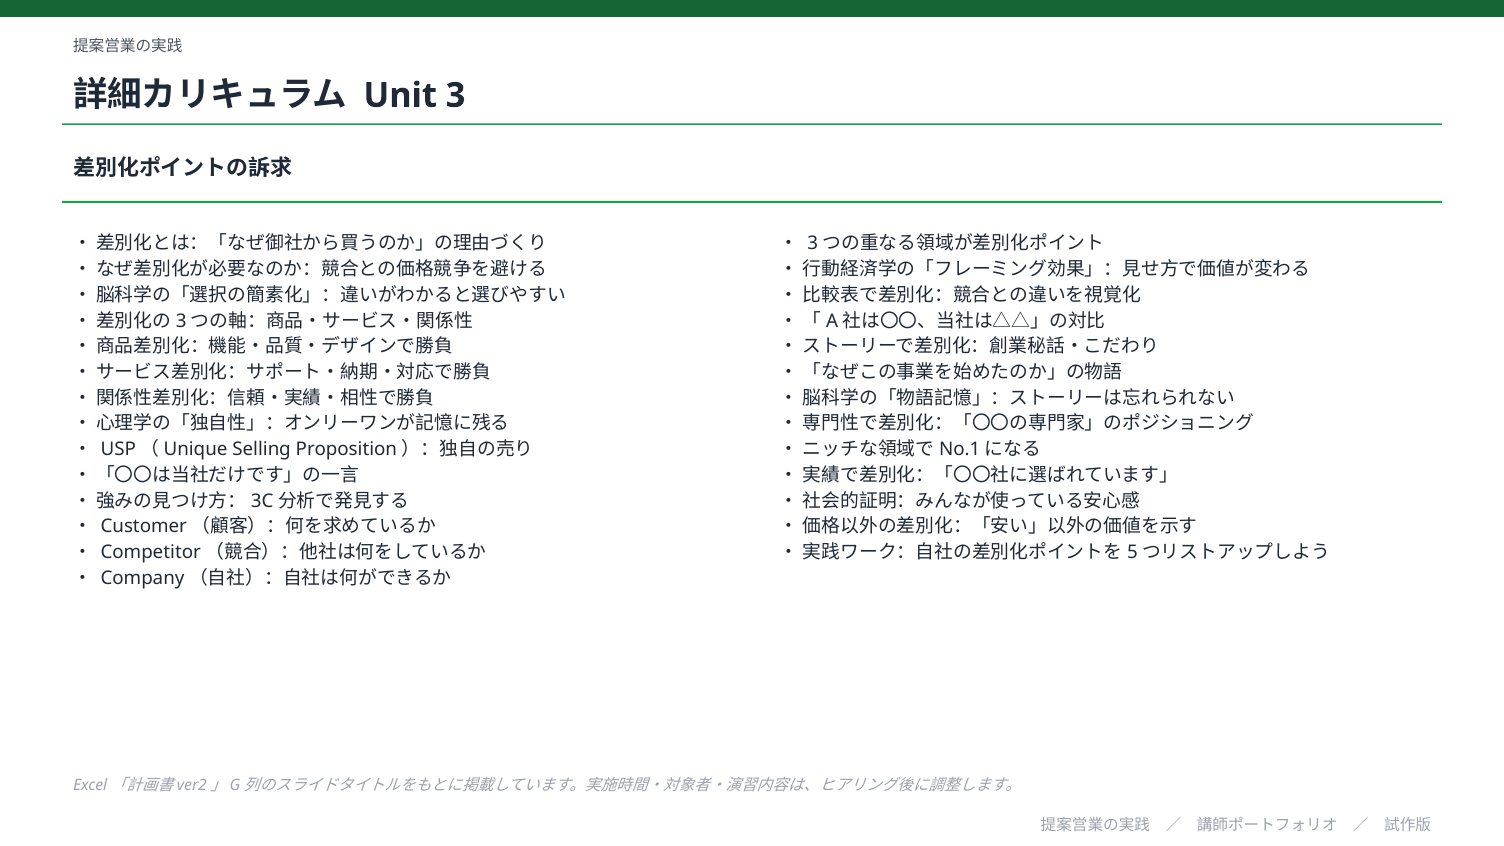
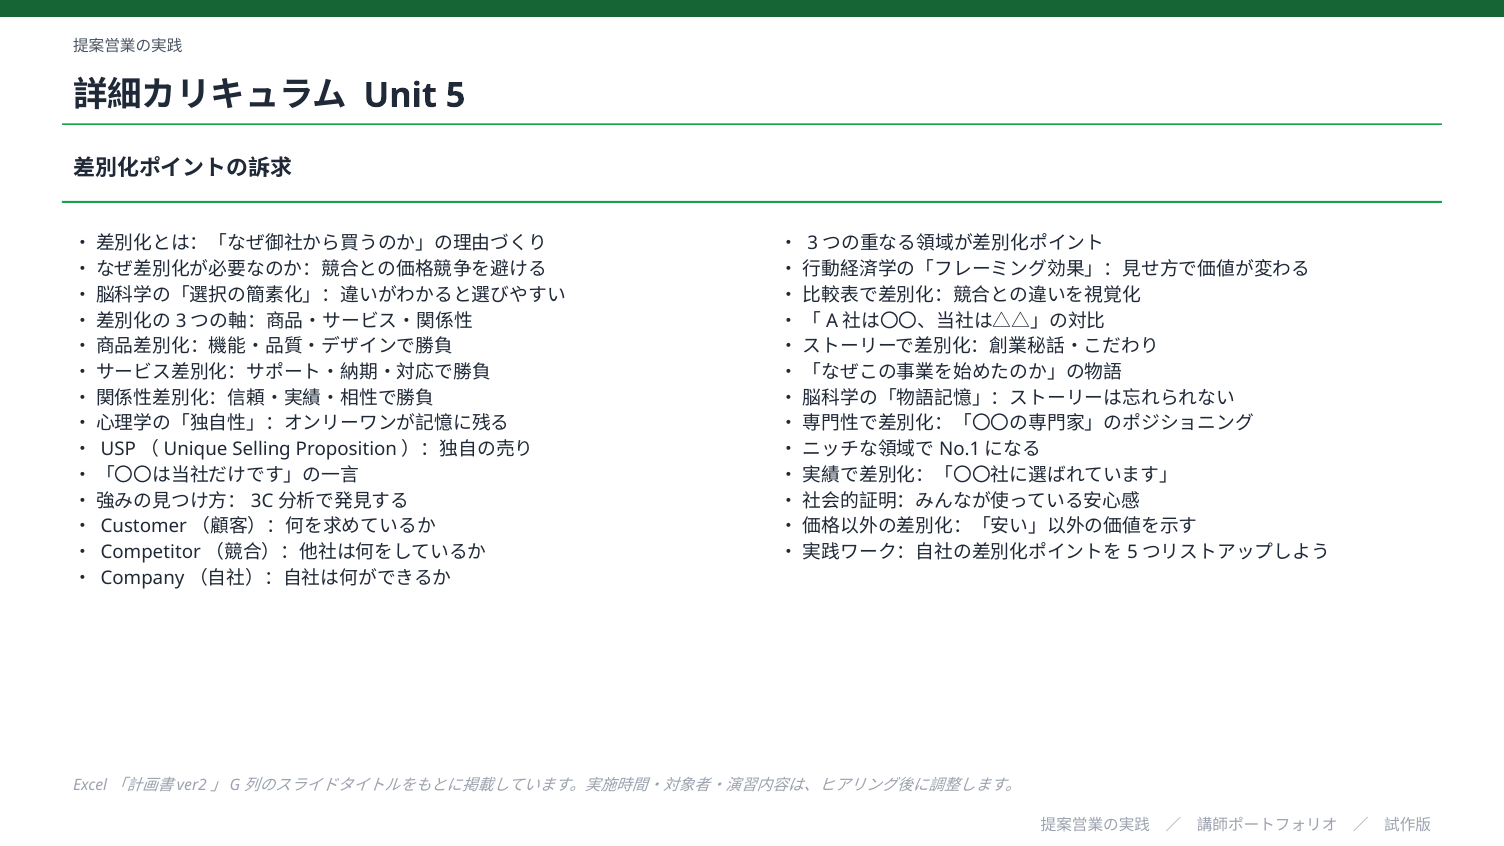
3: 3 -> 5
